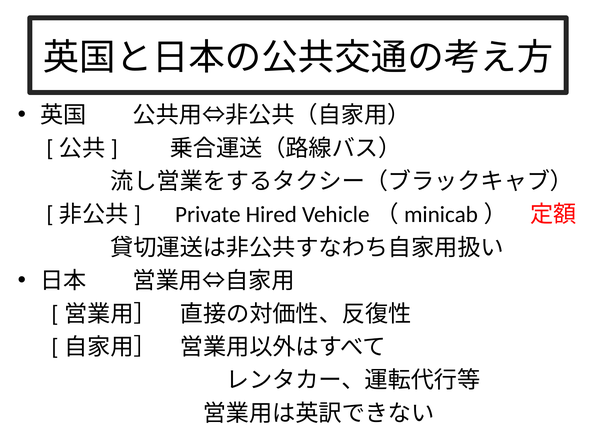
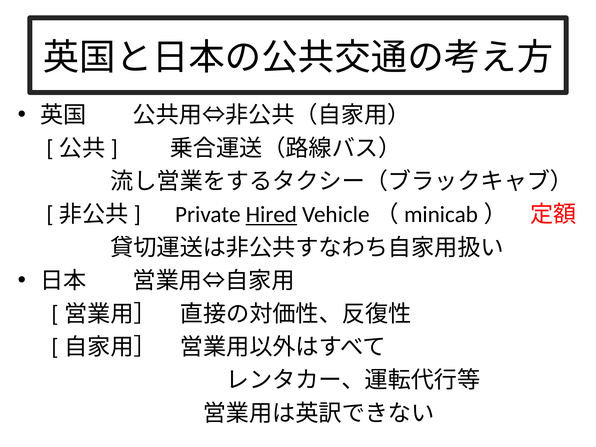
Hired underline: none -> present
